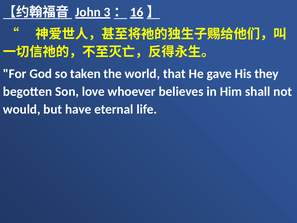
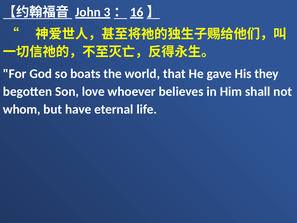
taken: taken -> boats
would: would -> whom
